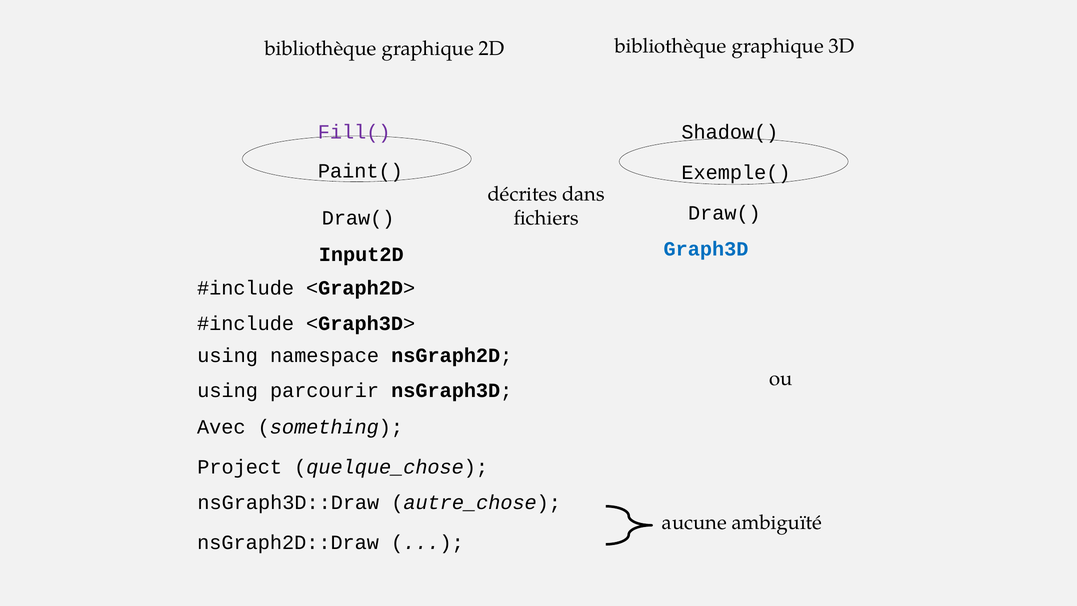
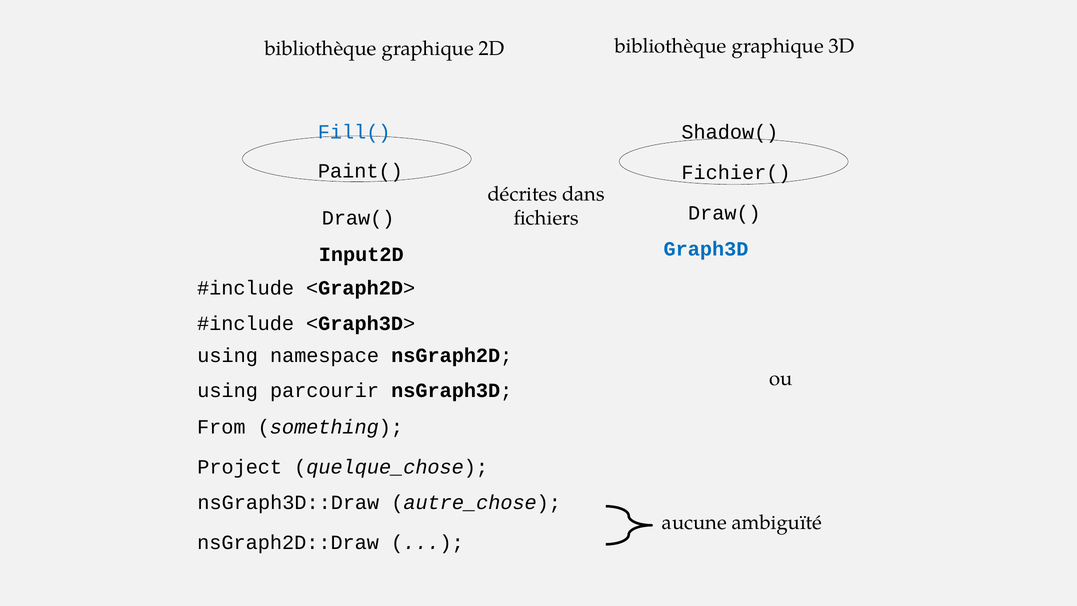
Fill( colour: purple -> blue
Exemple(: Exemple( -> Fichier(
Avec: Avec -> From
